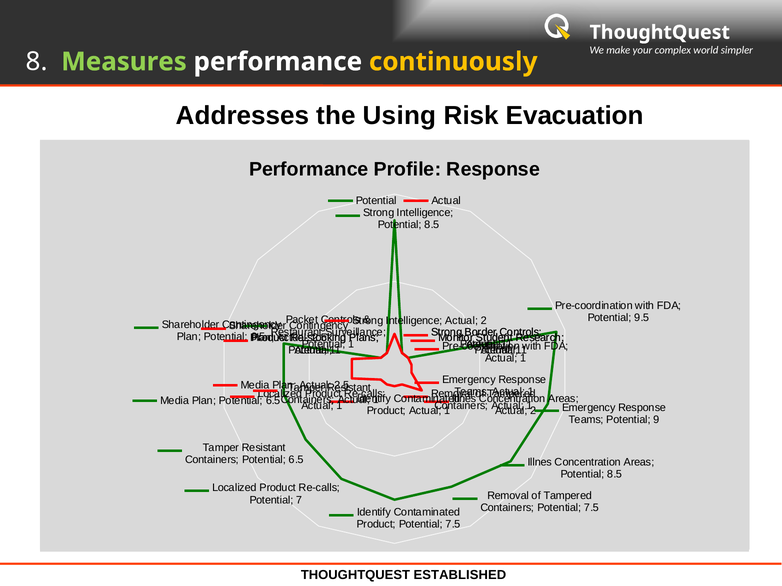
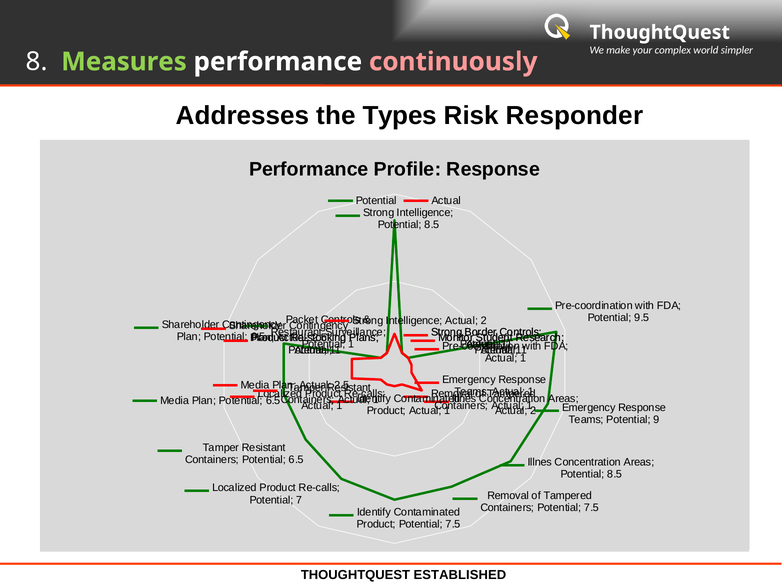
continuously colour: yellow -> pink
Using: Using -> Types
Evacuation: Evacuation -> Responder
